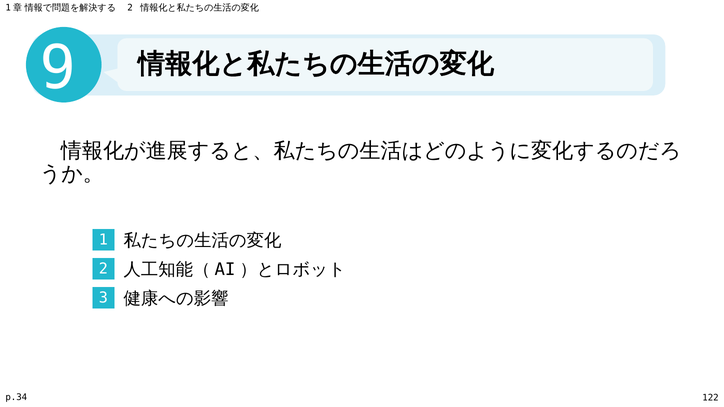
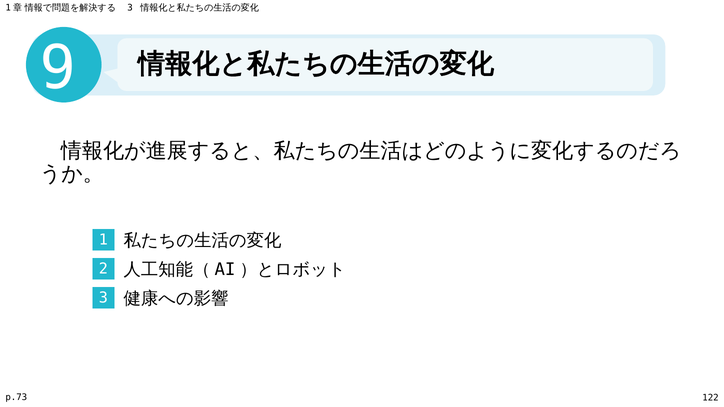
2 at (130, 8): 2 -> 3
p.34: p.34 -> p.73
